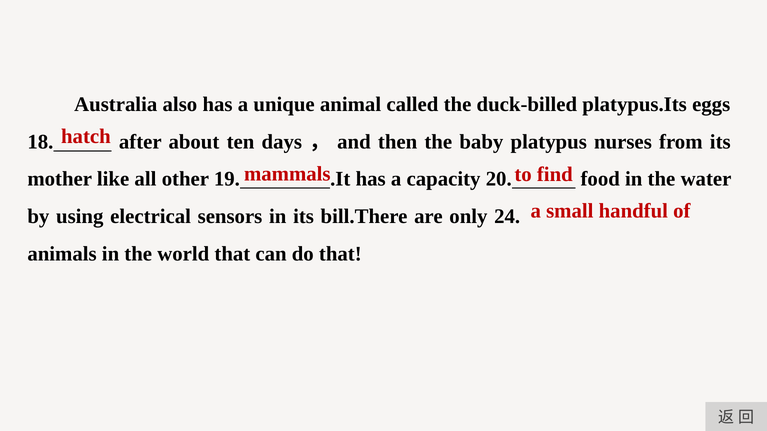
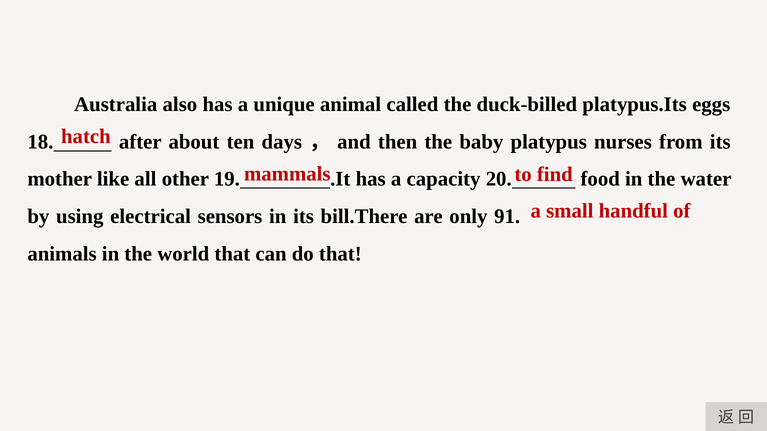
24: 24 -> 91
